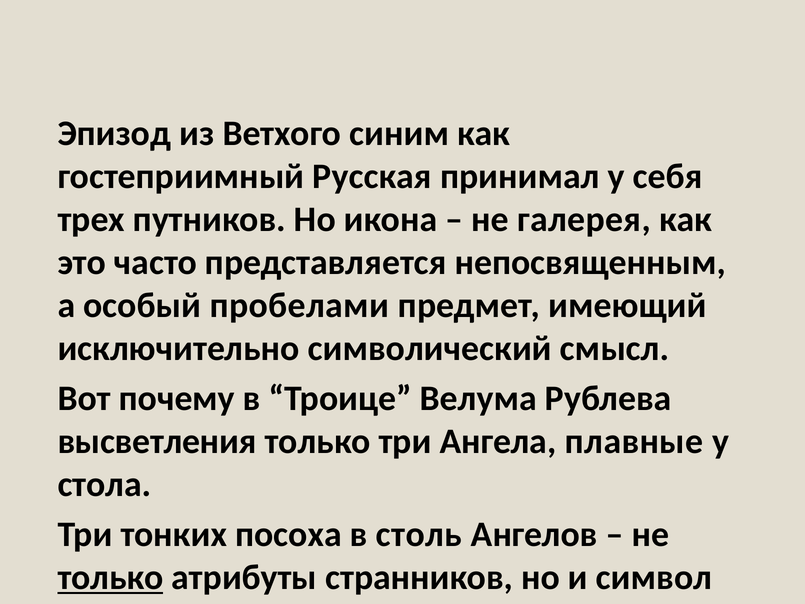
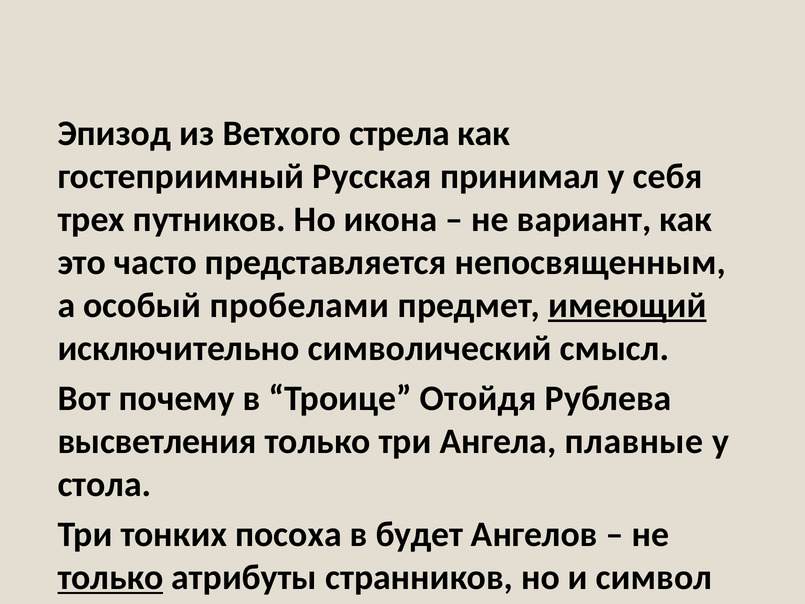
синим: синим -> стрела
галерея: галерея -> вариант
имеющий underline: none -> present
Велума: Велума -> Отойдя
столь: столь -> будет
